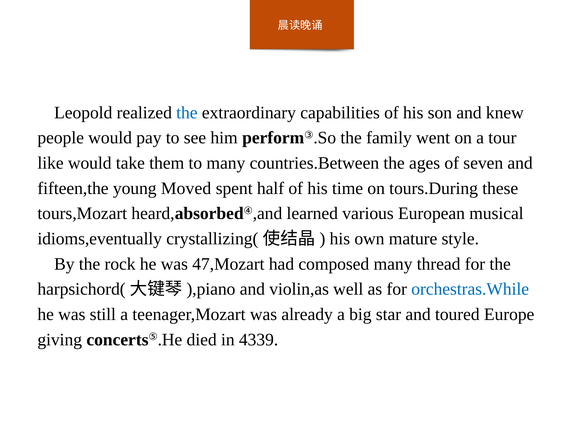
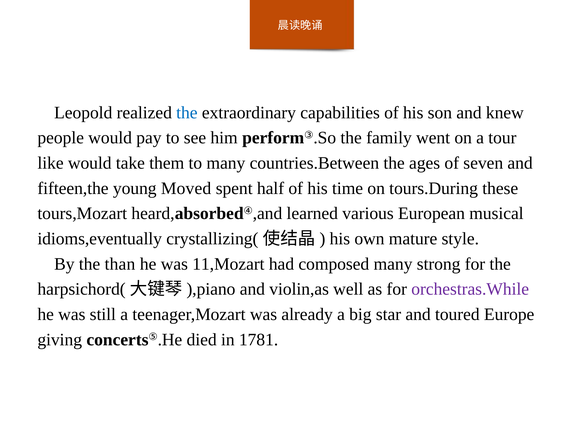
rock: rock -> than
47,Mozart: 47,Mozart -> 11,Mozart
thread: thread -> strong
orchestras.While colour: blue -> purple
4339: 4339 -> 1781
